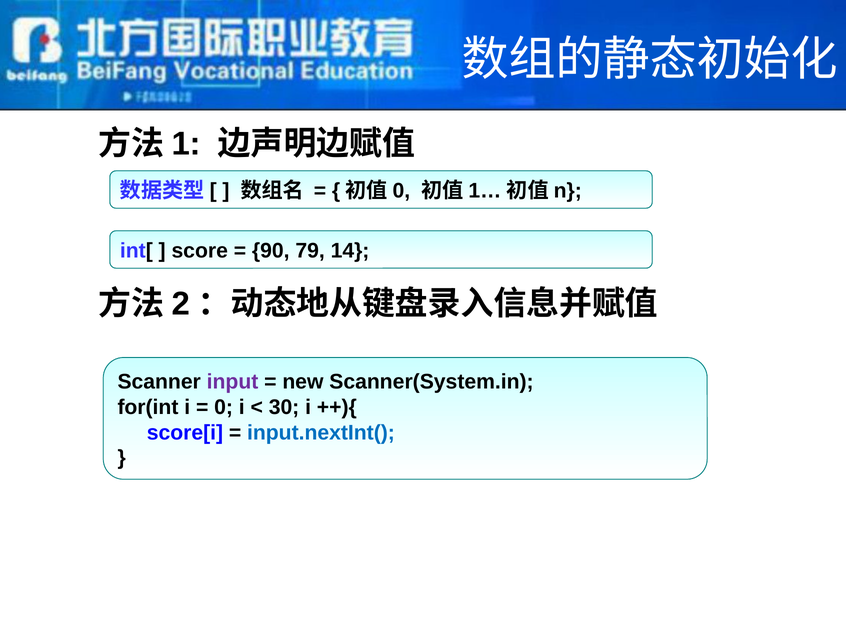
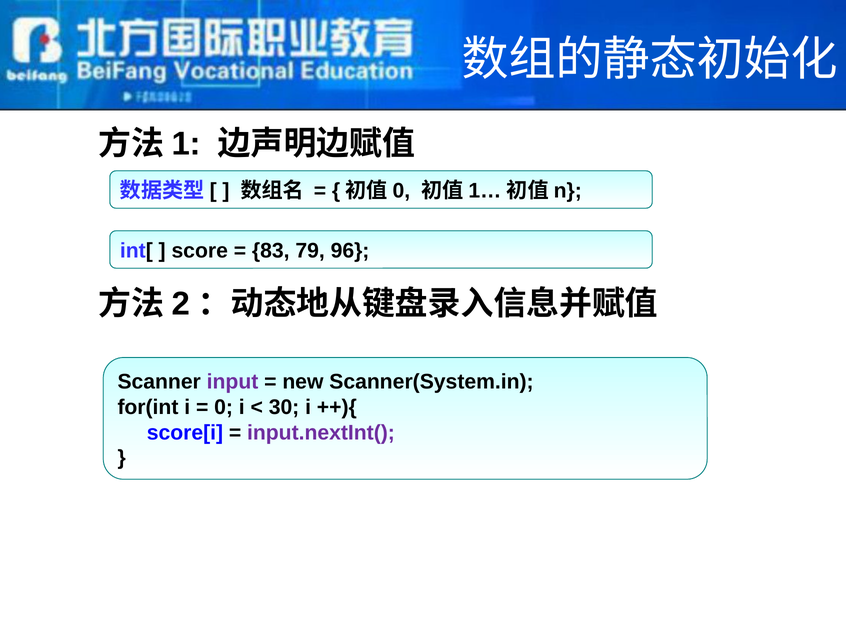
90: 90 -> 83
14: 14 -> 96
input.nextInt( colour: blue -> purple
